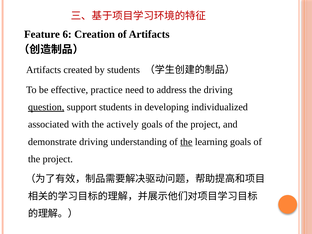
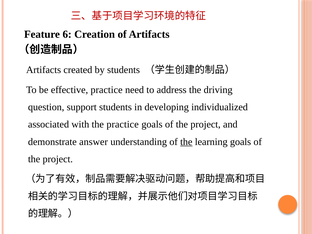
question underline: present -> none
the actively: actively -> practice
demonstrate driving: driving -> answer
